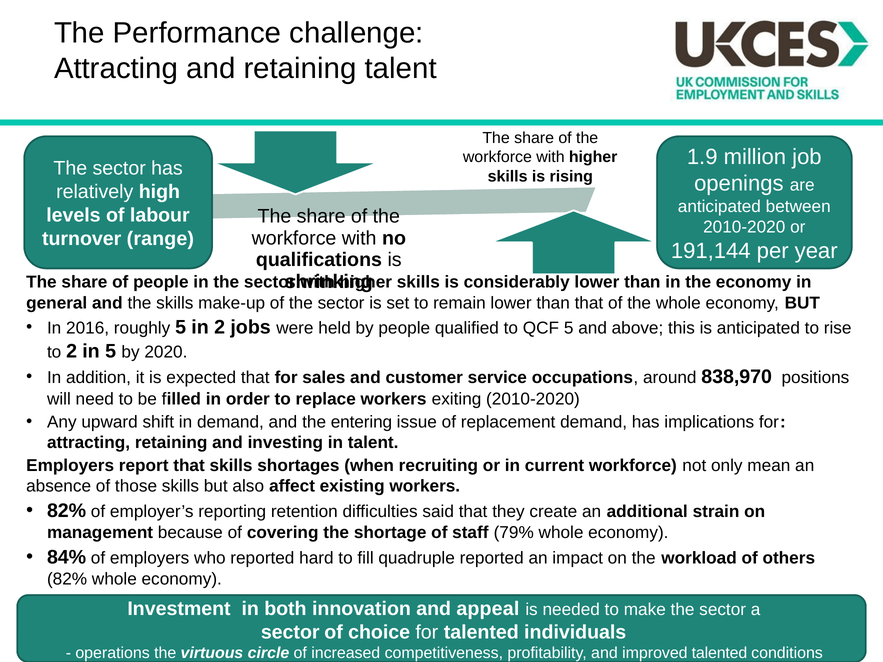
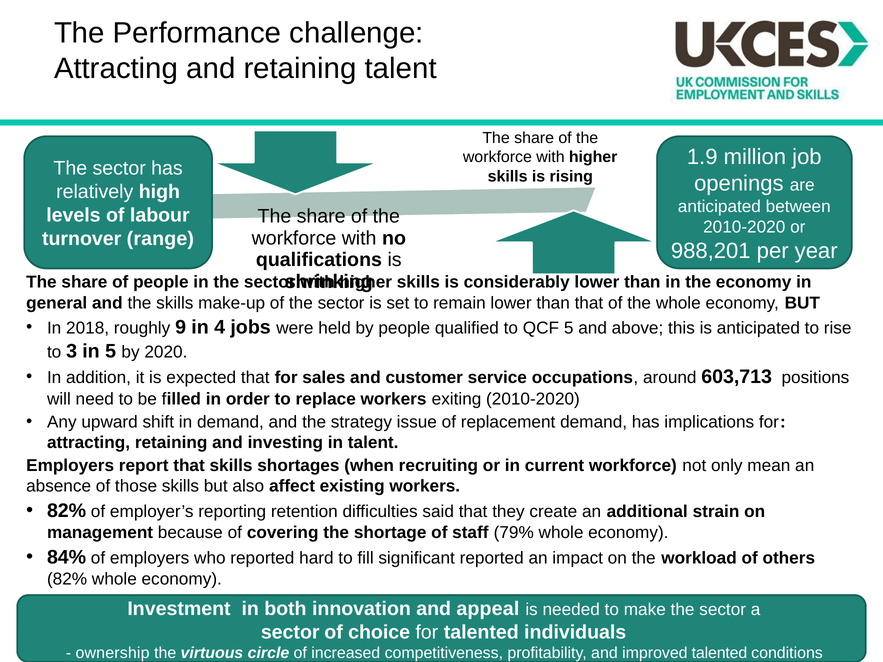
191,144: 191,144 -> 988,201
2016: 2016 -> 2018
roughly 5: 5 -> 9
in 2: 2 -> 4
to 2: 2 -> 3
838,970: 838,970 -> 603,713
entering: entering -> strategy
quadruple: quadruple -> significant
operations: operations -> ownership
